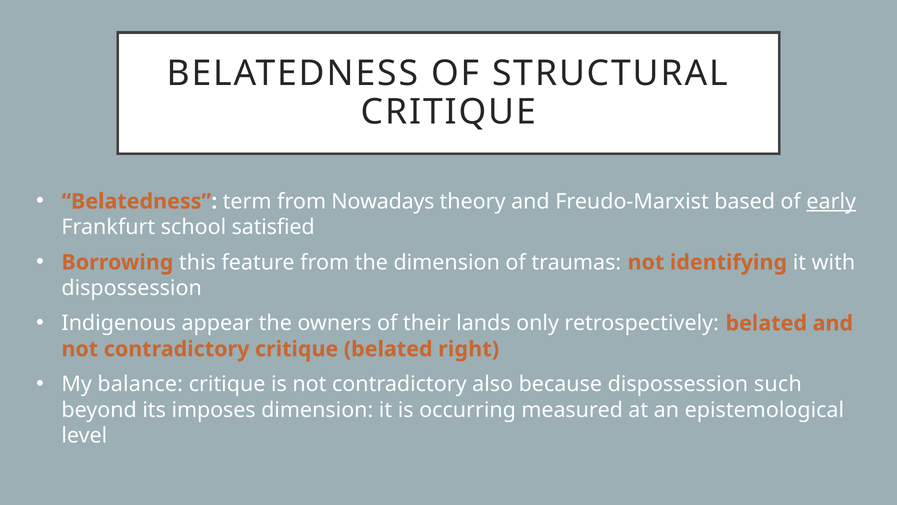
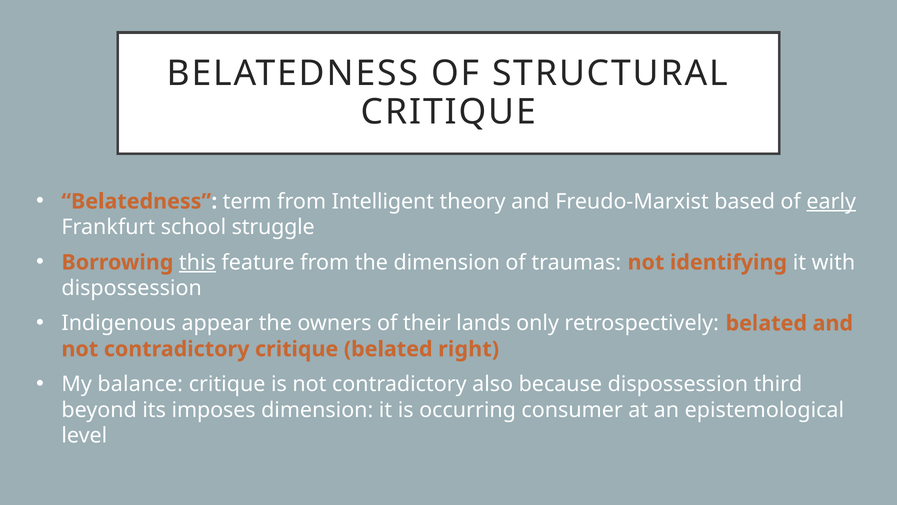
Nowadays: Nowadays -> Intelligent
satisfied: satisfied -> struggle
this underline: none -> present
such: such -> third
measured: measured -> consumer
